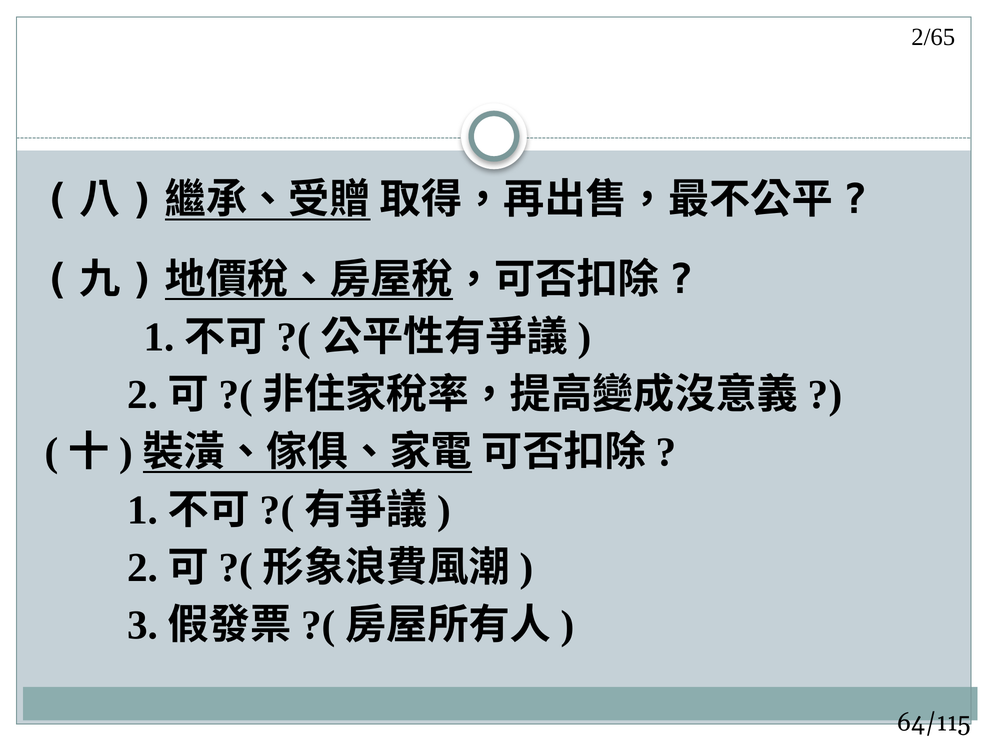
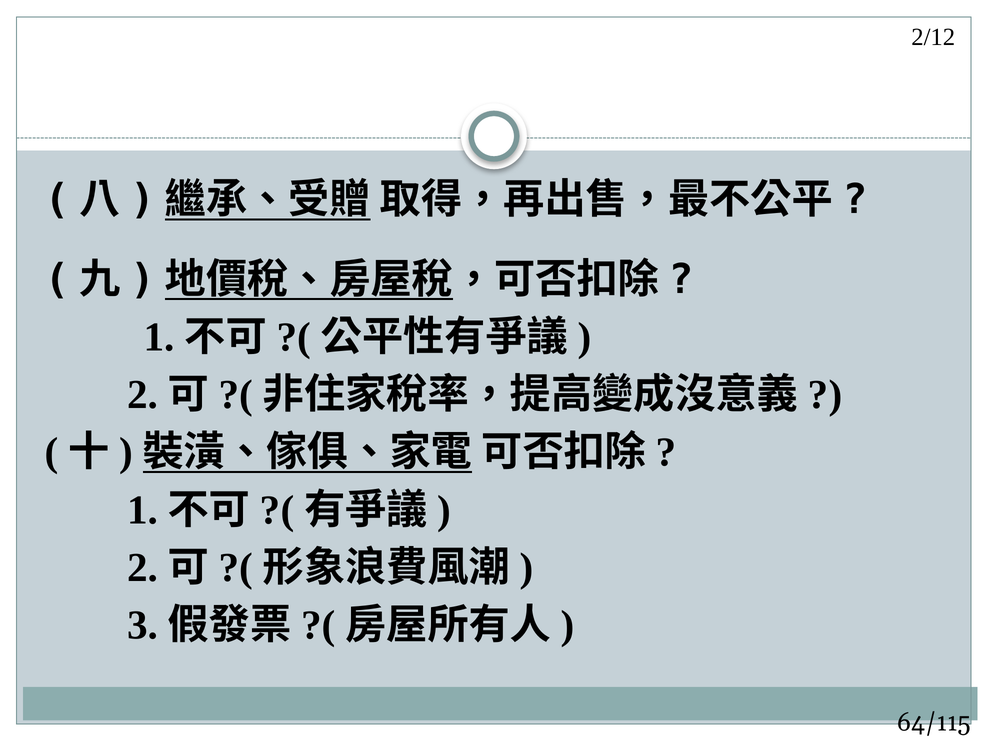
2/65: 2/65 -> 2/12
